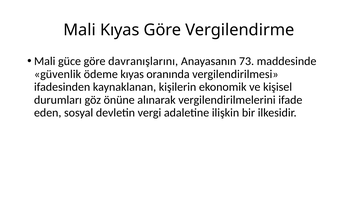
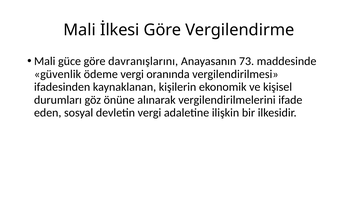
Mali Kıyas: Kıyas -> İlkesi
ödeme kıyas: kıyas -> vergi
